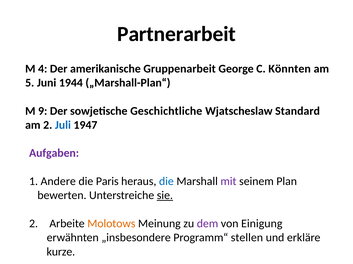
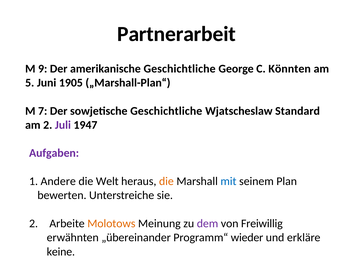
4: 4 -> 9
amerikanische Gruppenarbeit: Gruppenarbeit -> Geschichtliche
1944: 1944 -> 1905
9: 9 -> 7
Juli colour: blue -> purple
Paris: Paris -> Welt
die at (166, 182) colour: blue -> orange
mit colour: purple -> blue
sie underline: present -> none
Einigung: Einigung -> Freiwillig
„insbesondere: „insbesondere -> „übereinander
stellen: stellen -> wieder
kurze: kurze -> keine
